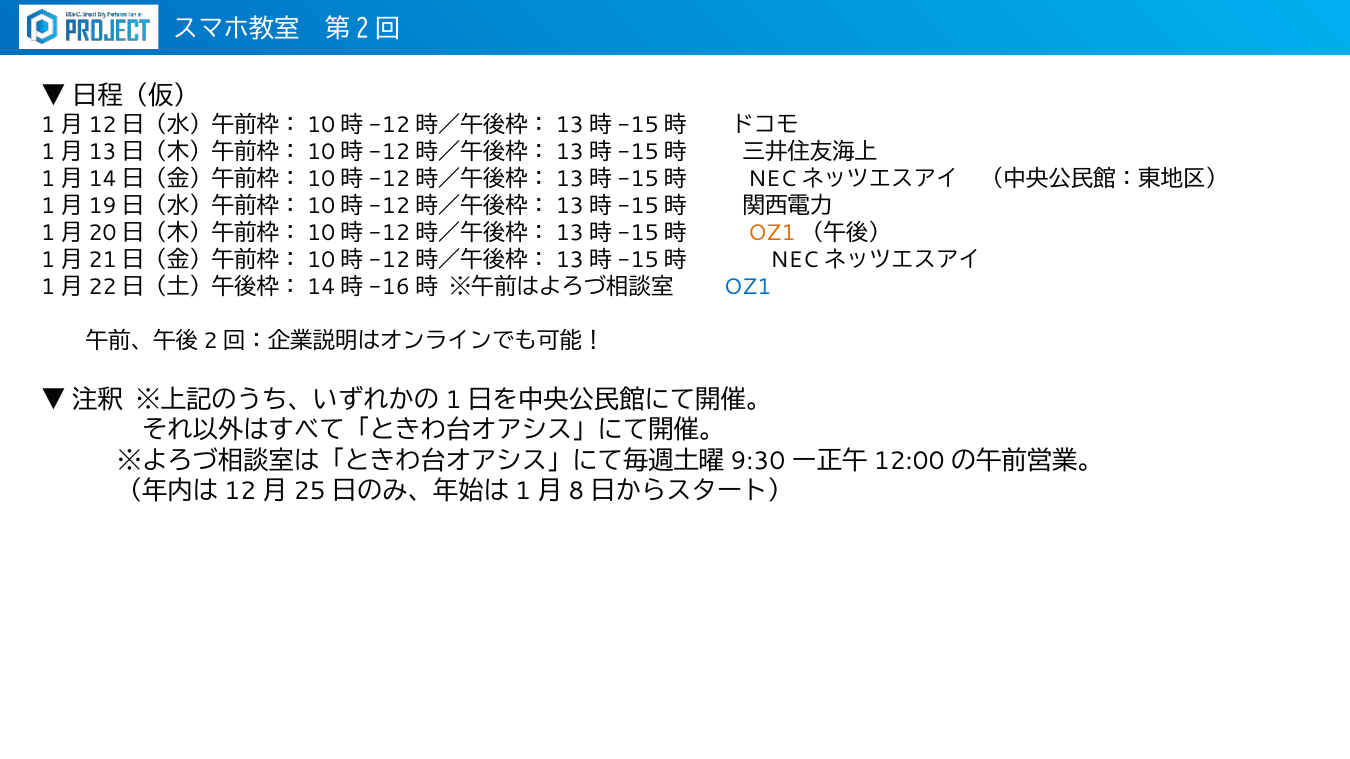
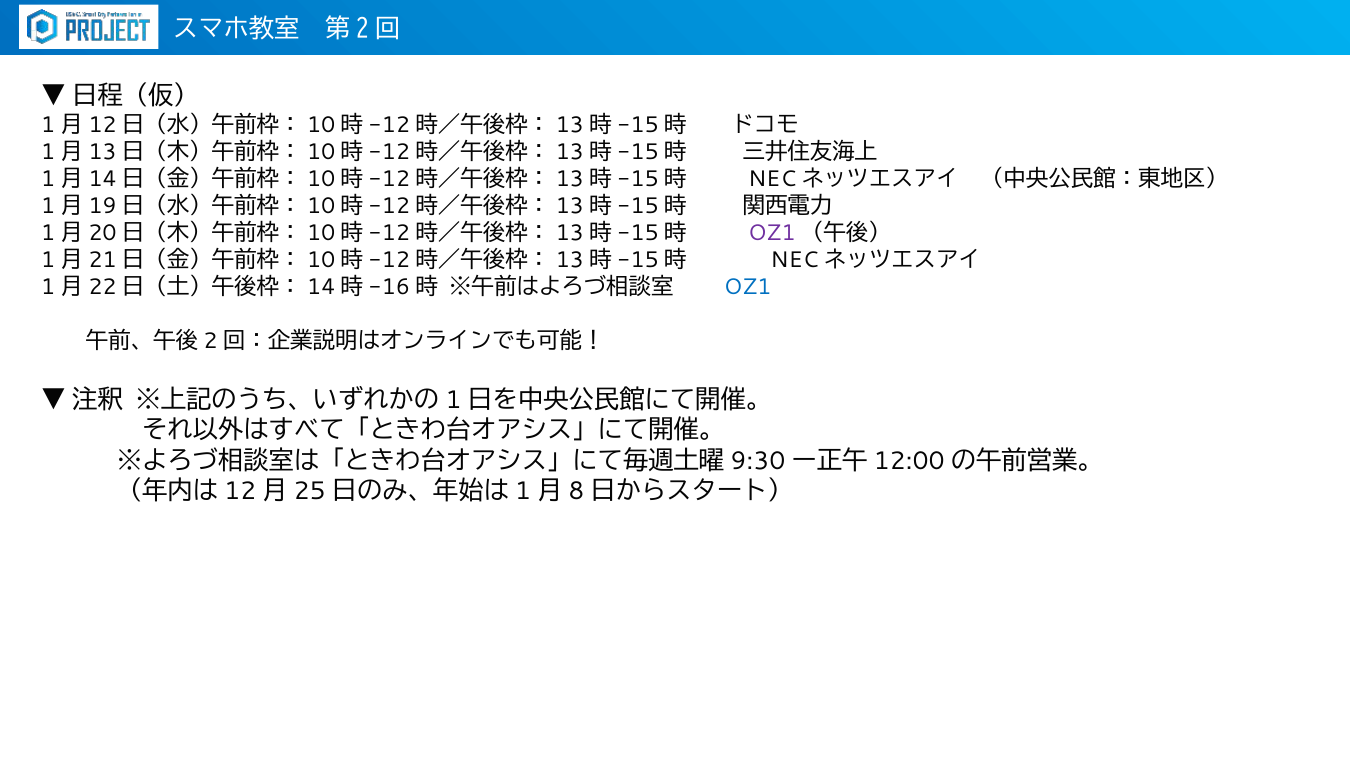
OZ1 at (772, 233) colour: orange -> purple
